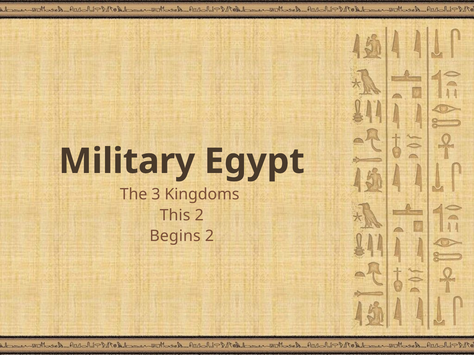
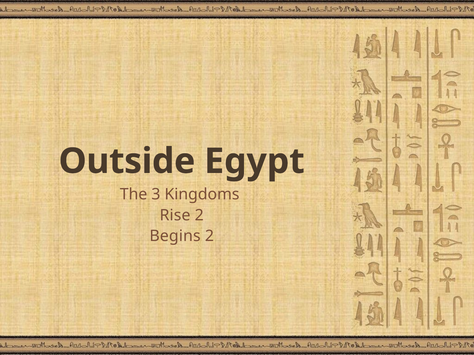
Military: Military -> Outside
This: This -> Rise
